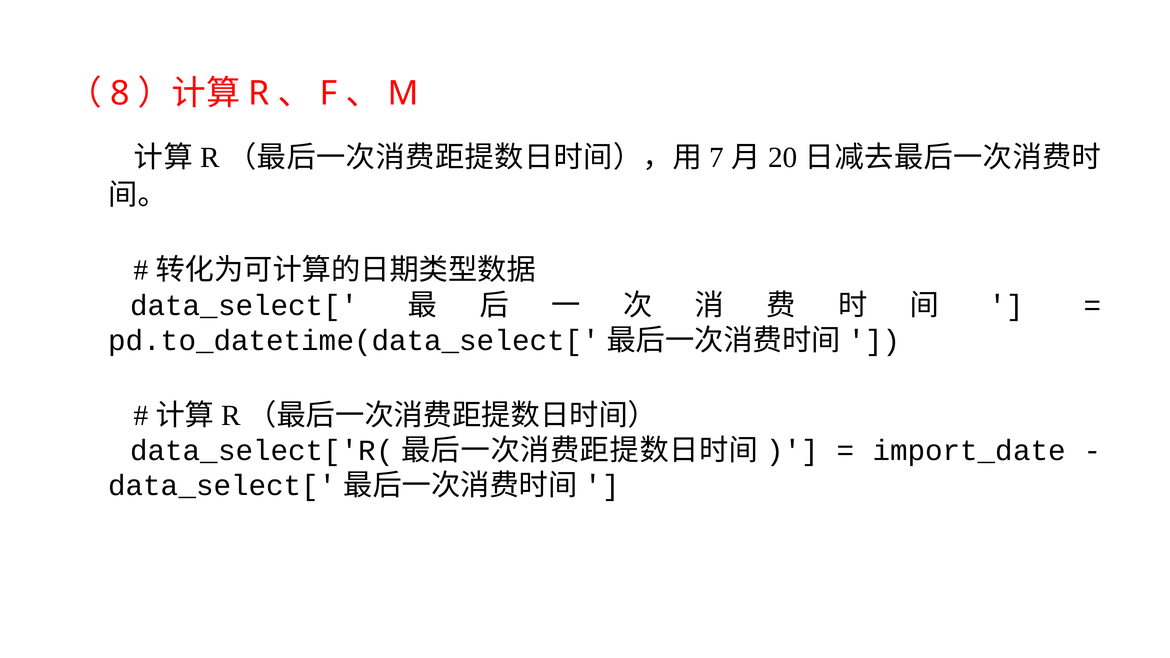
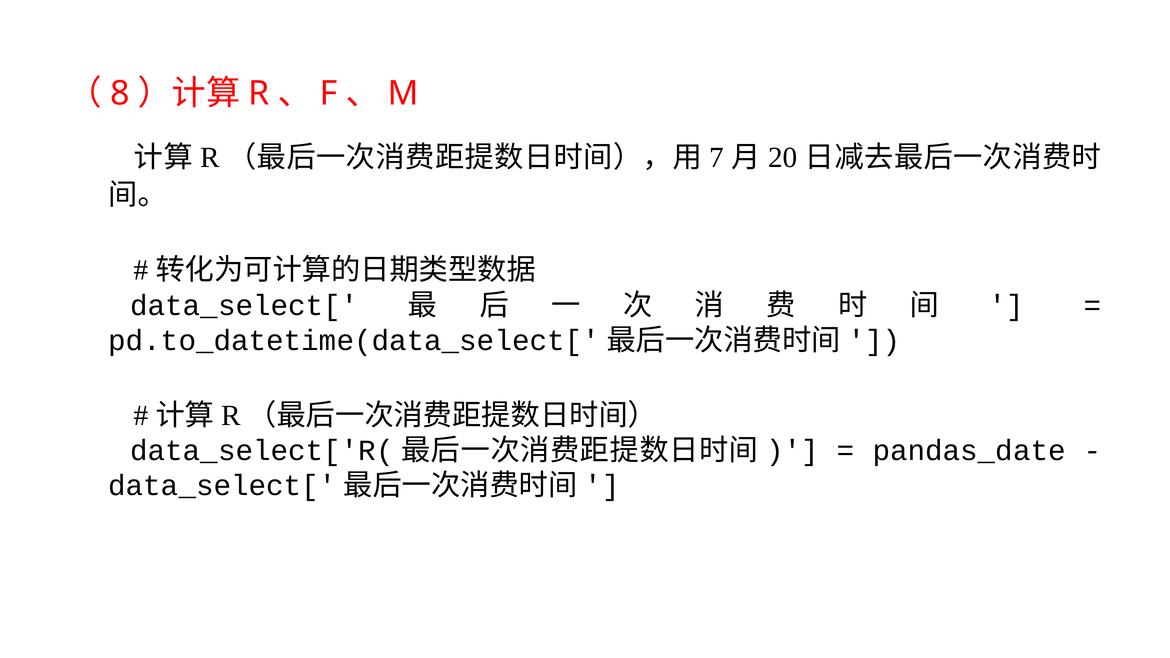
import_date: import_date -> pandas_date
